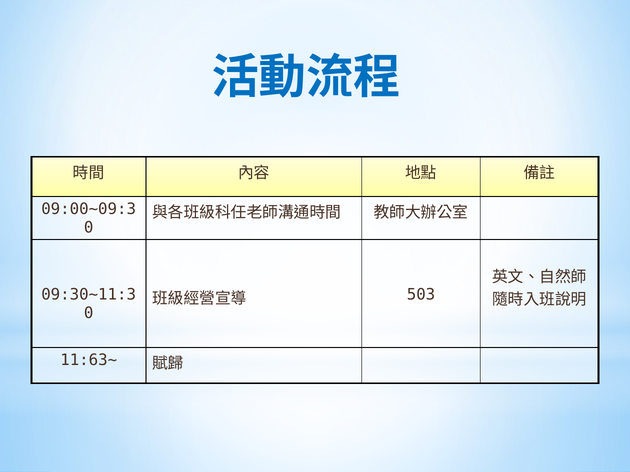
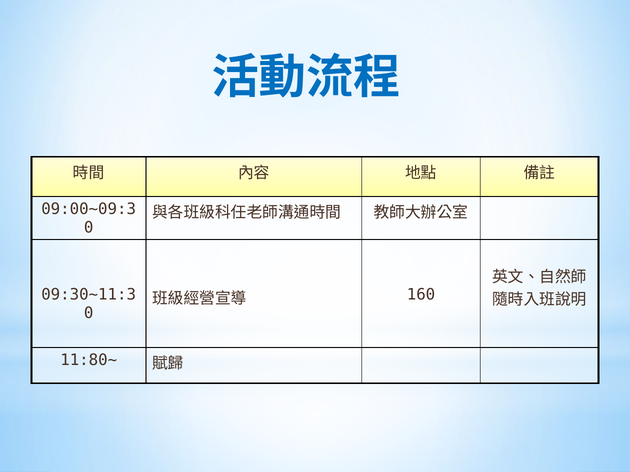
503: 503 -> 160
11:63~: 11:63~ -> 11:80~
